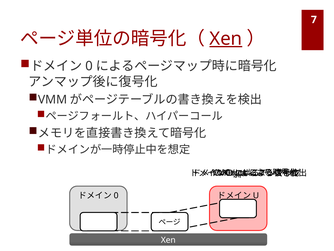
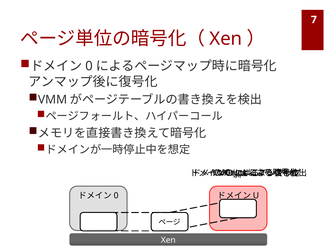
Xen at (226, 39) underline: present -> none
